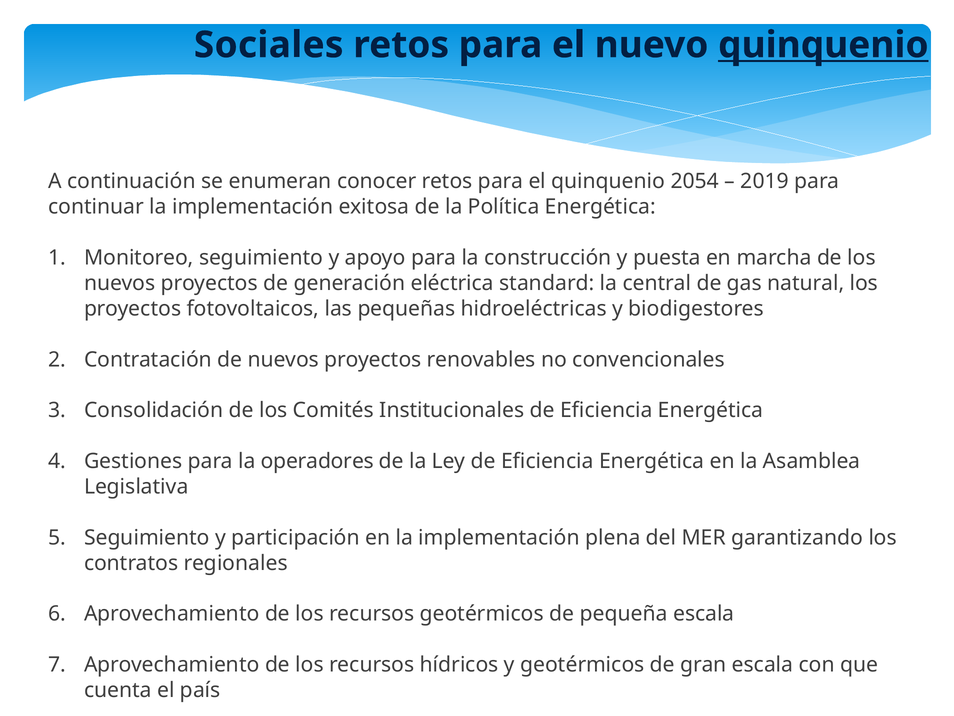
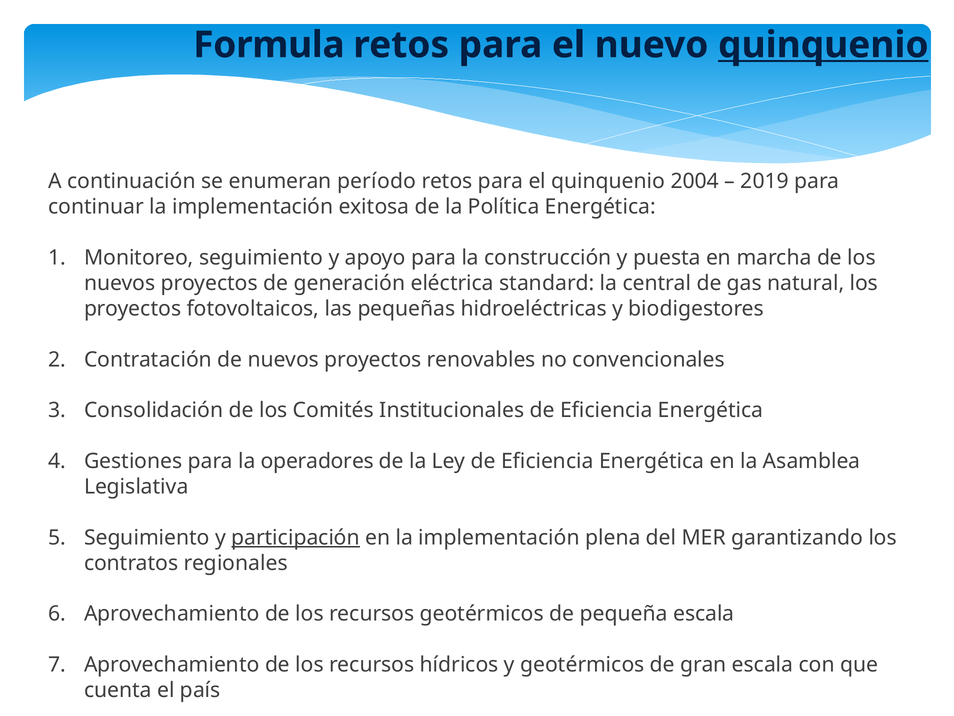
Sociales: Sociales -> Formula
conocer: conocer -> período
2054: 2054 -> 2004
participación underline: none -> present
